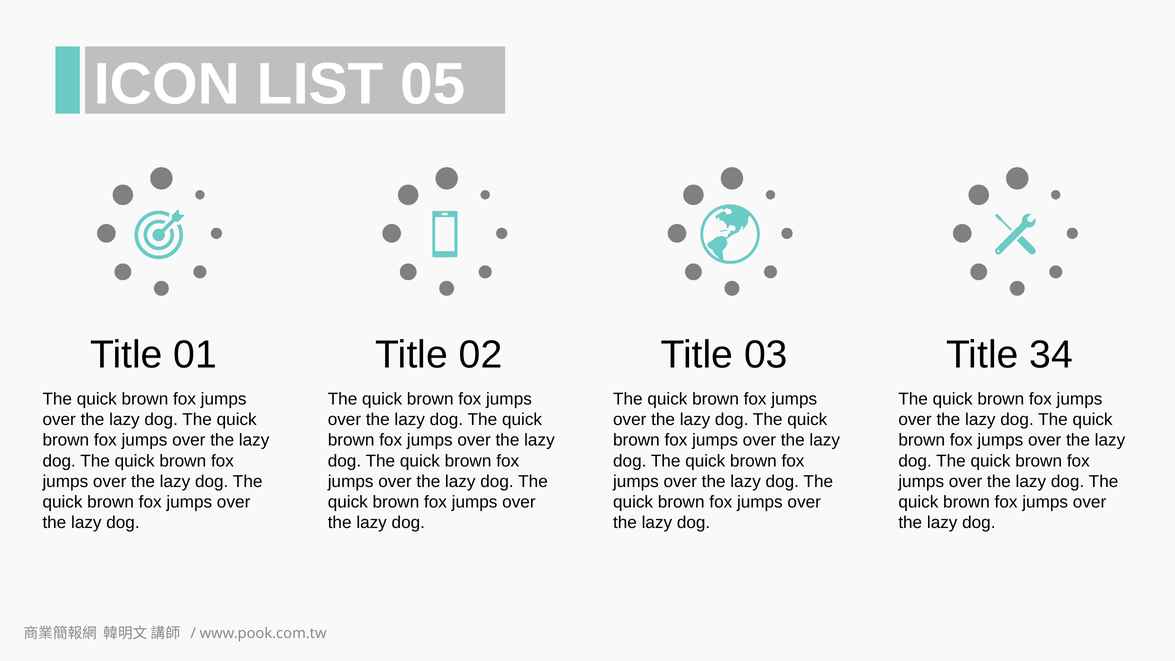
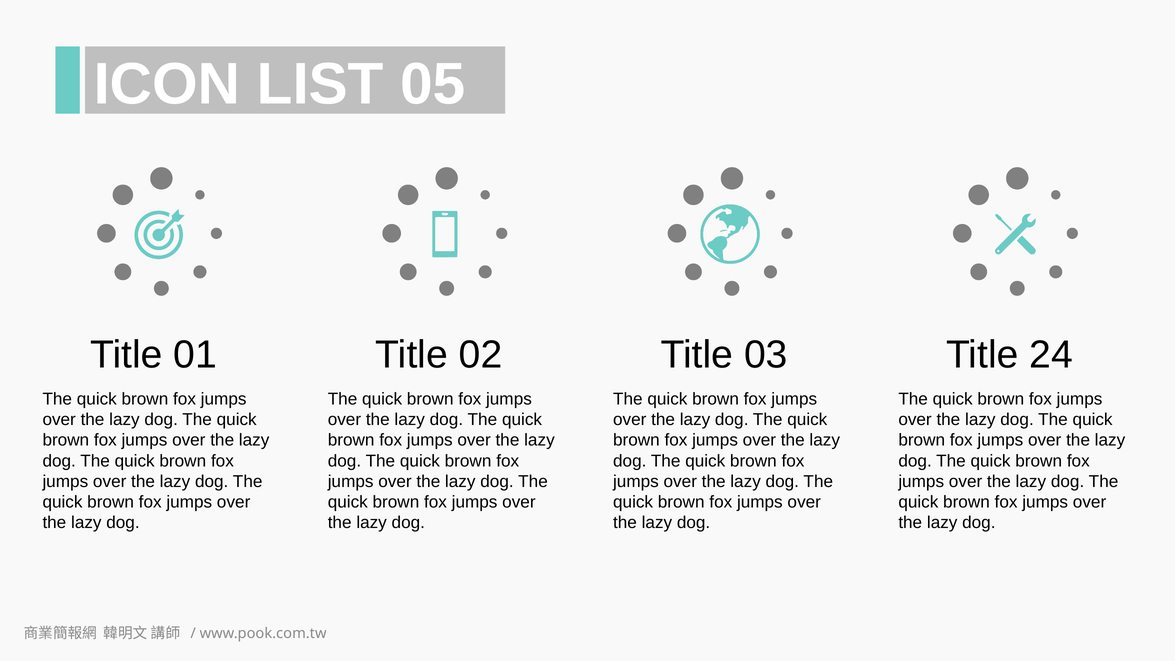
34: 34 -> 24
